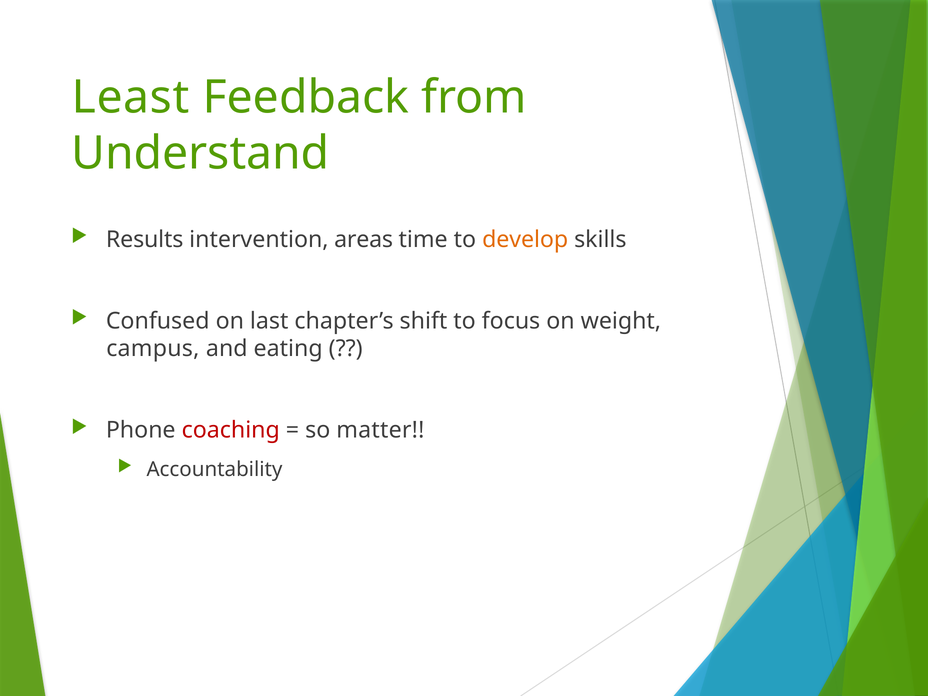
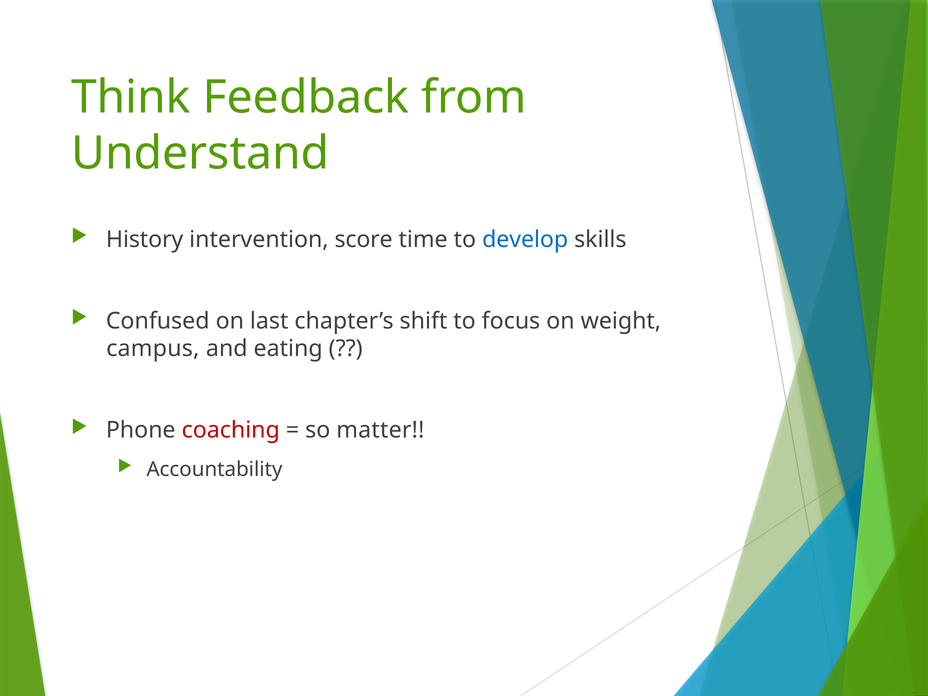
Least: Least -> Think
Results: Results -> History
areas: areas -> score
develop colour: orange -> blue
